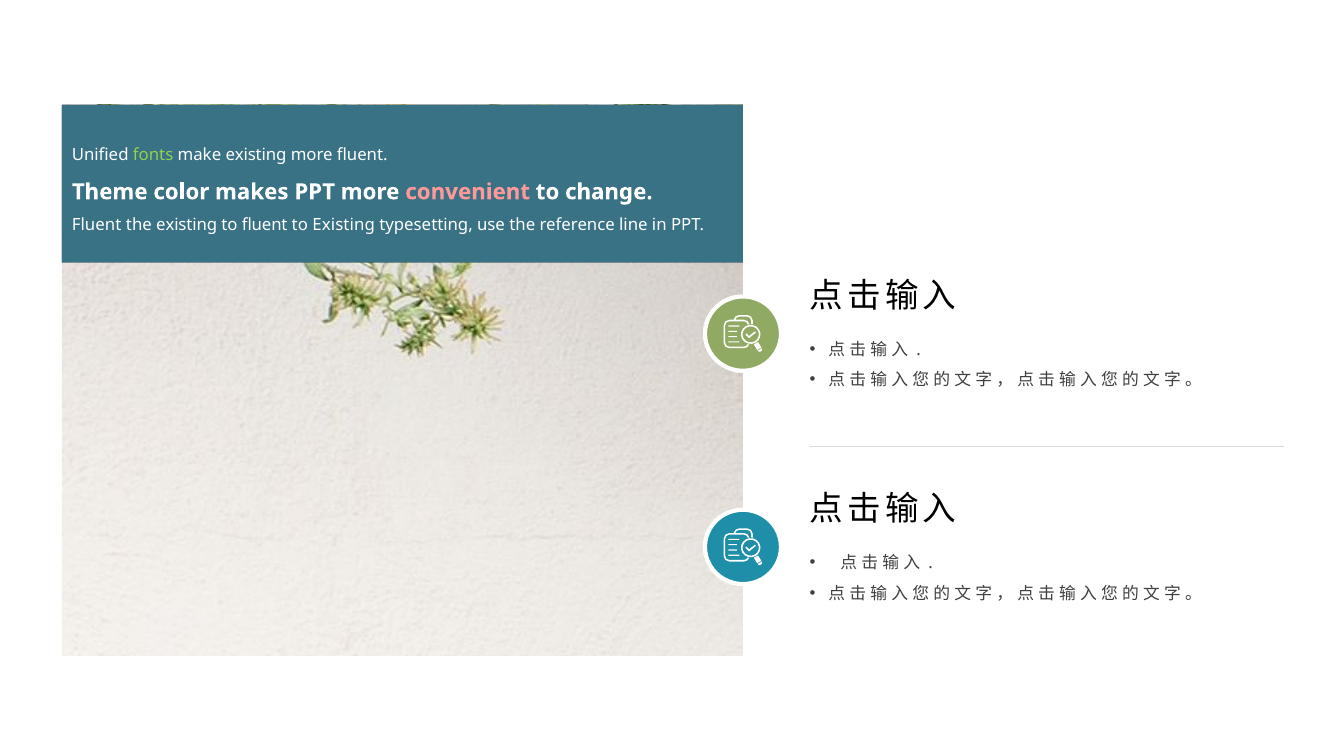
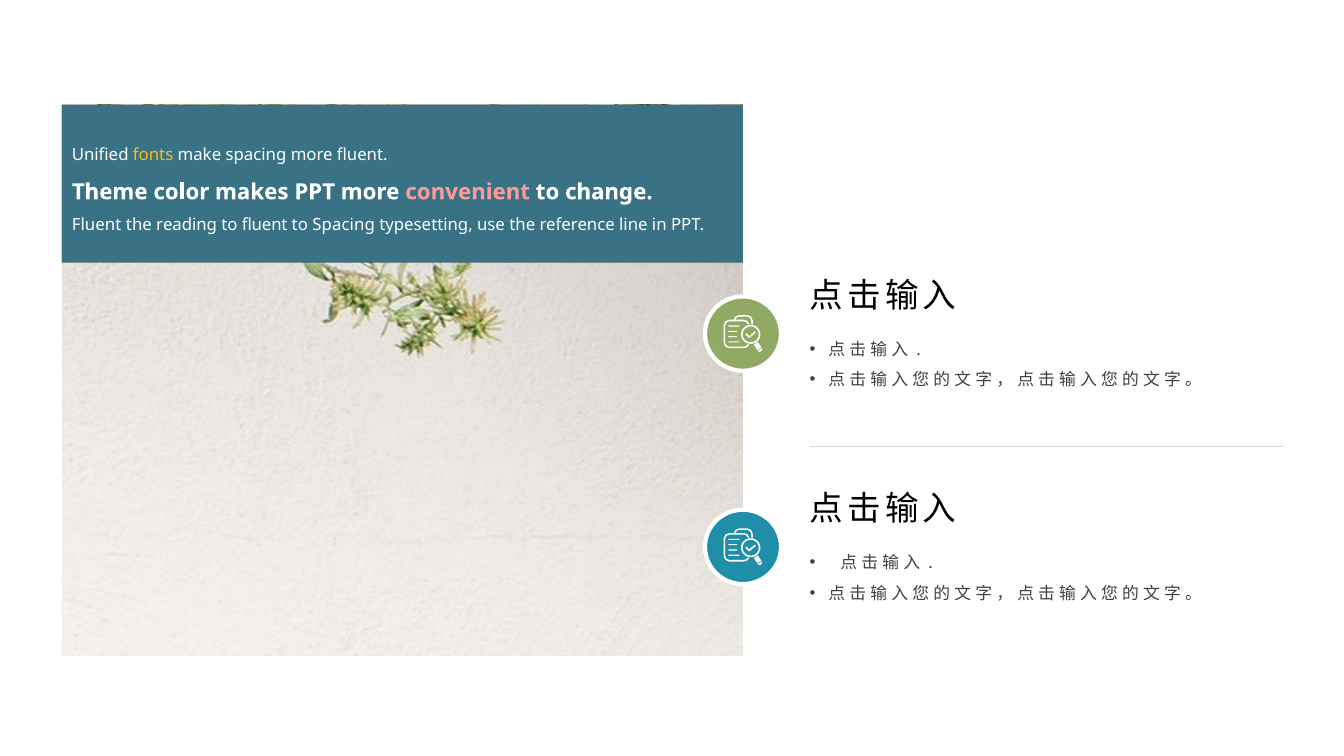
fonts colour: light green -> yellow
make existing: existing -> spacing
the existing: existing -> reading
to Existing: Existing -> Spacing
